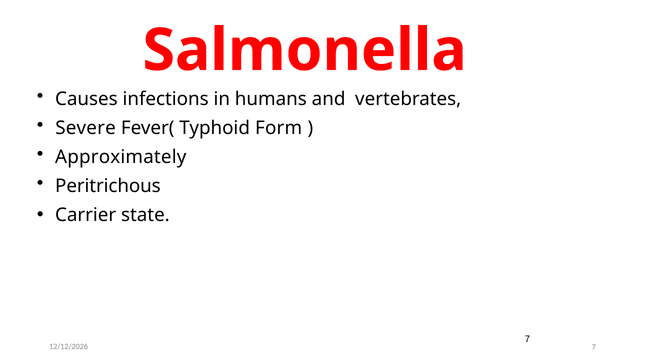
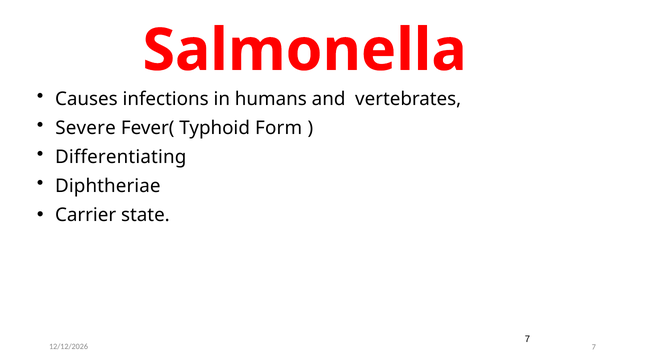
Approximately: Approximately -> Differentiating
Peritrichous: Peritrichous -> Diphtheriae
